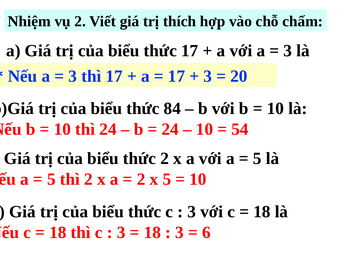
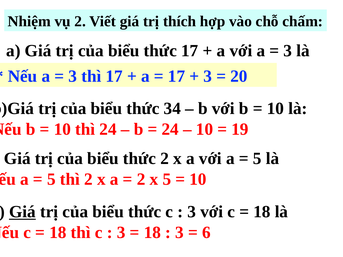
84: 84 -> 34
54: 54 -> 19
Giá at (22, 212) underline: none -> present
